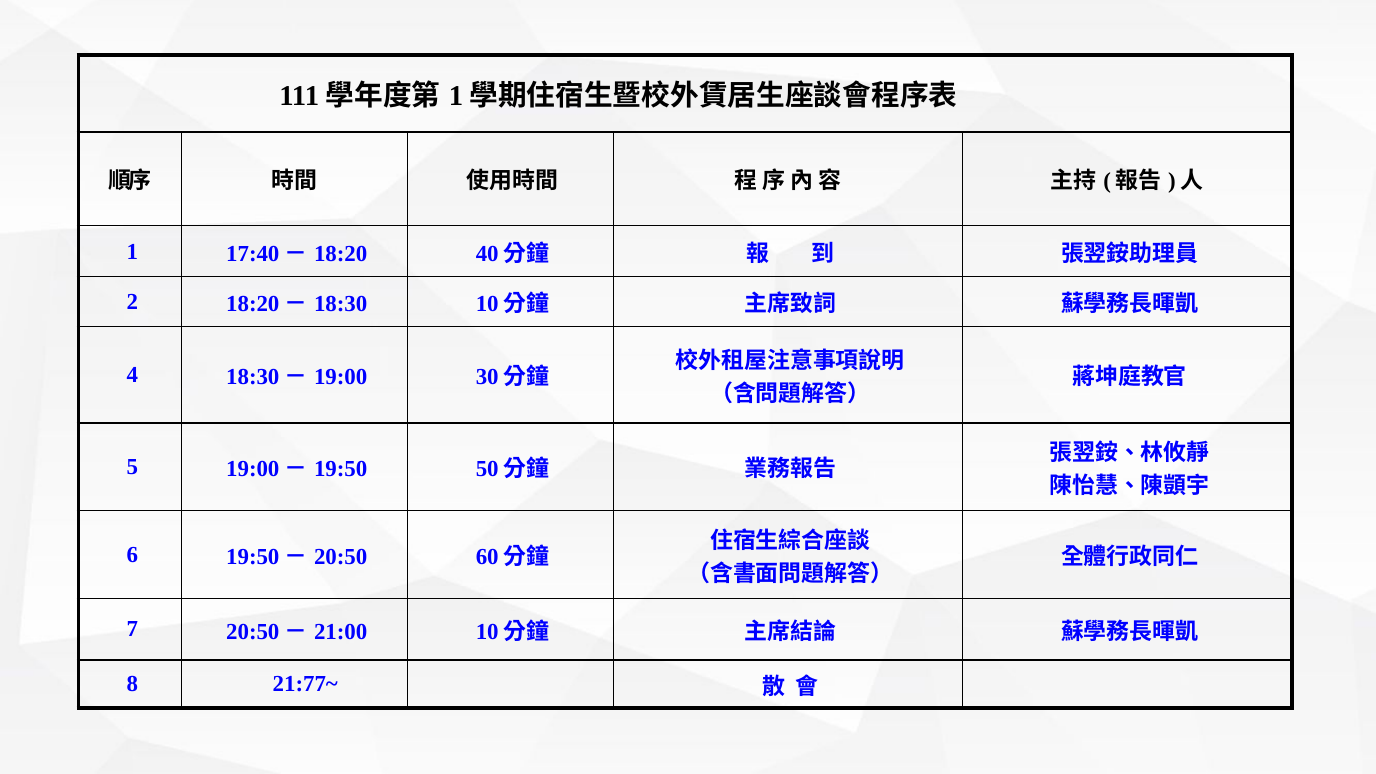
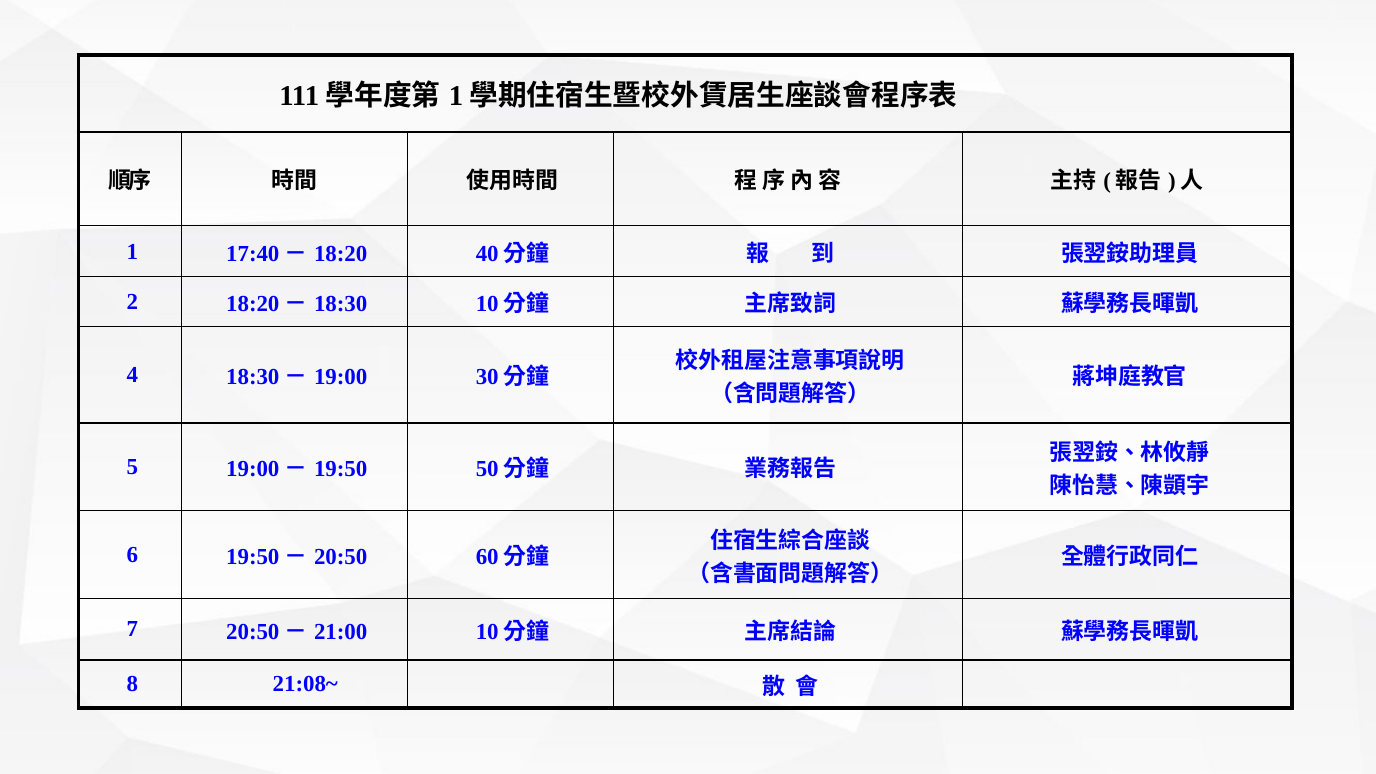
21:77~: 21:77~ -> 21:08~
